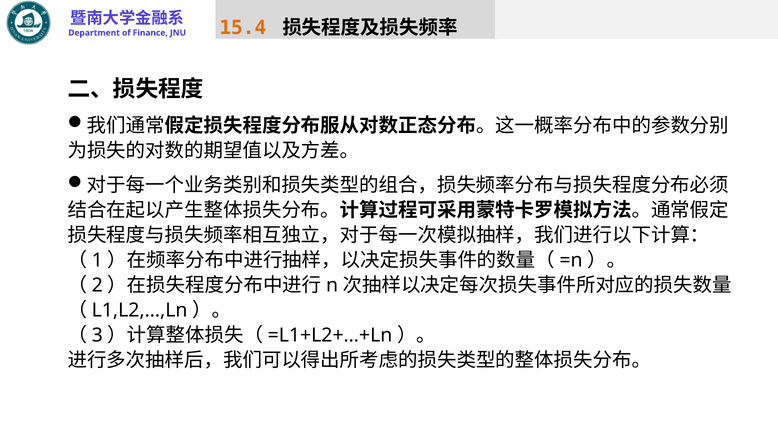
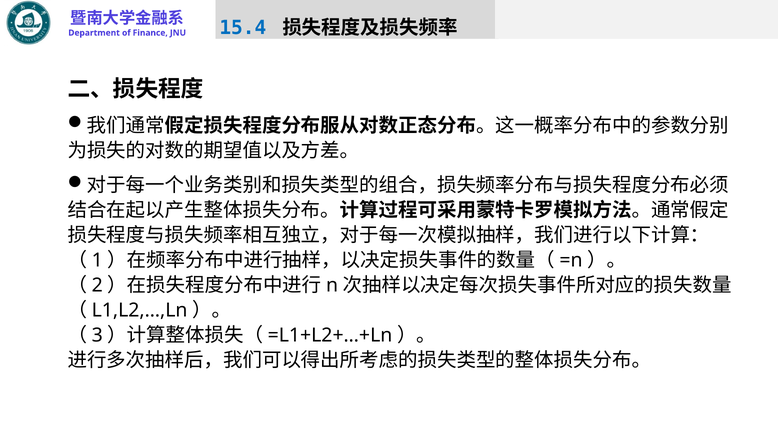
15.4 colour: orange -> blue
